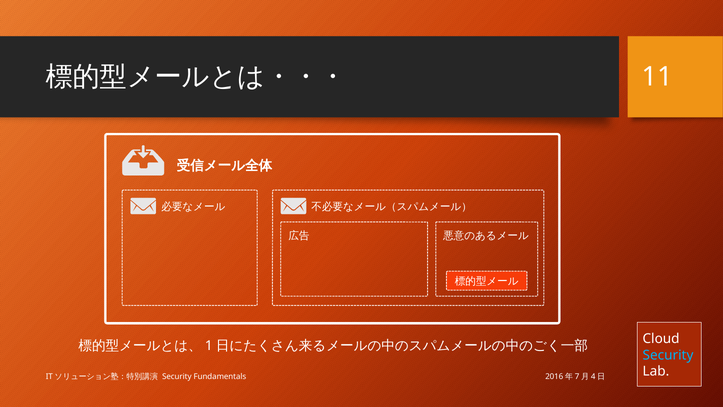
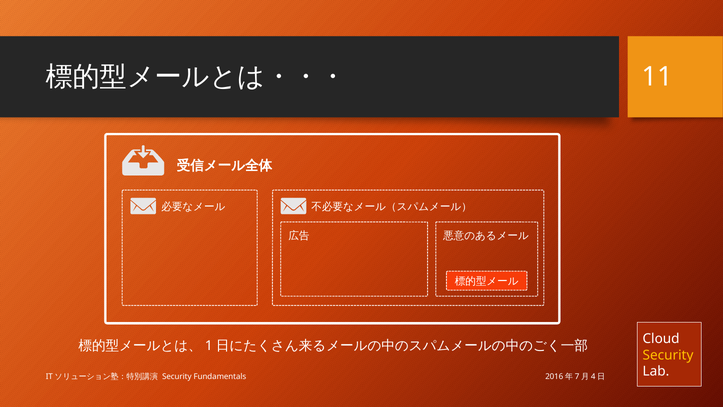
Security at (668, 355) colour: light blue -> yellow
